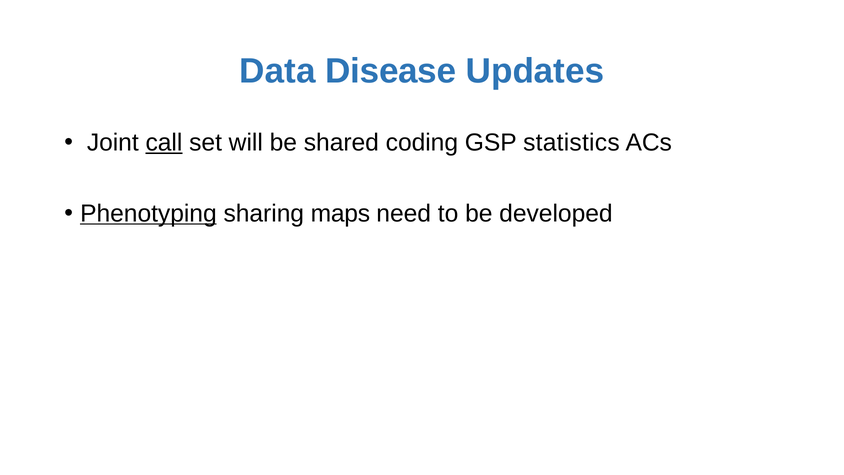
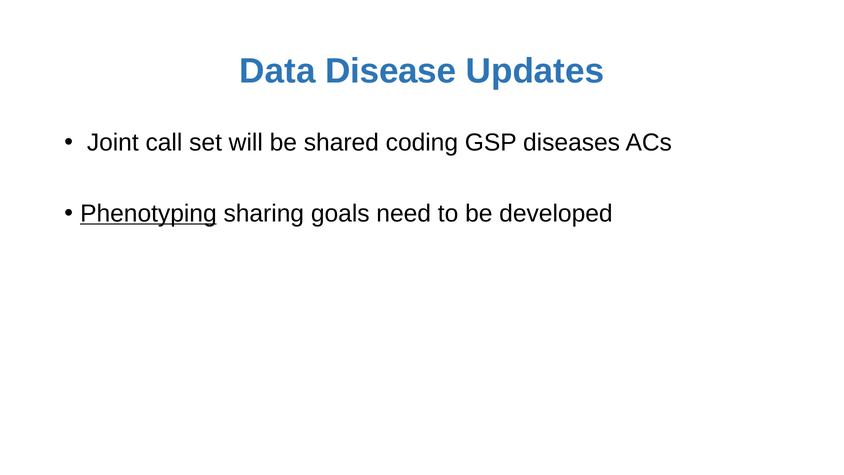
call underline: present -> none
statistics: statistics -> diseases
maps: maps -> goals
